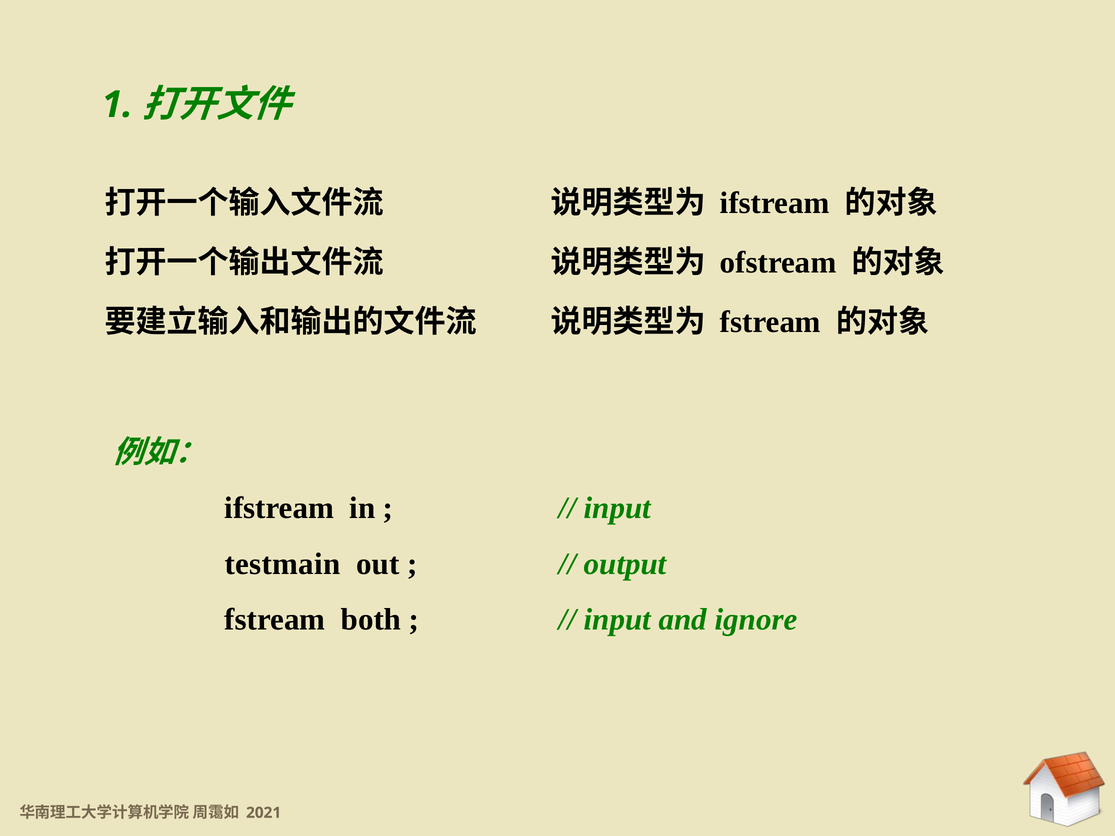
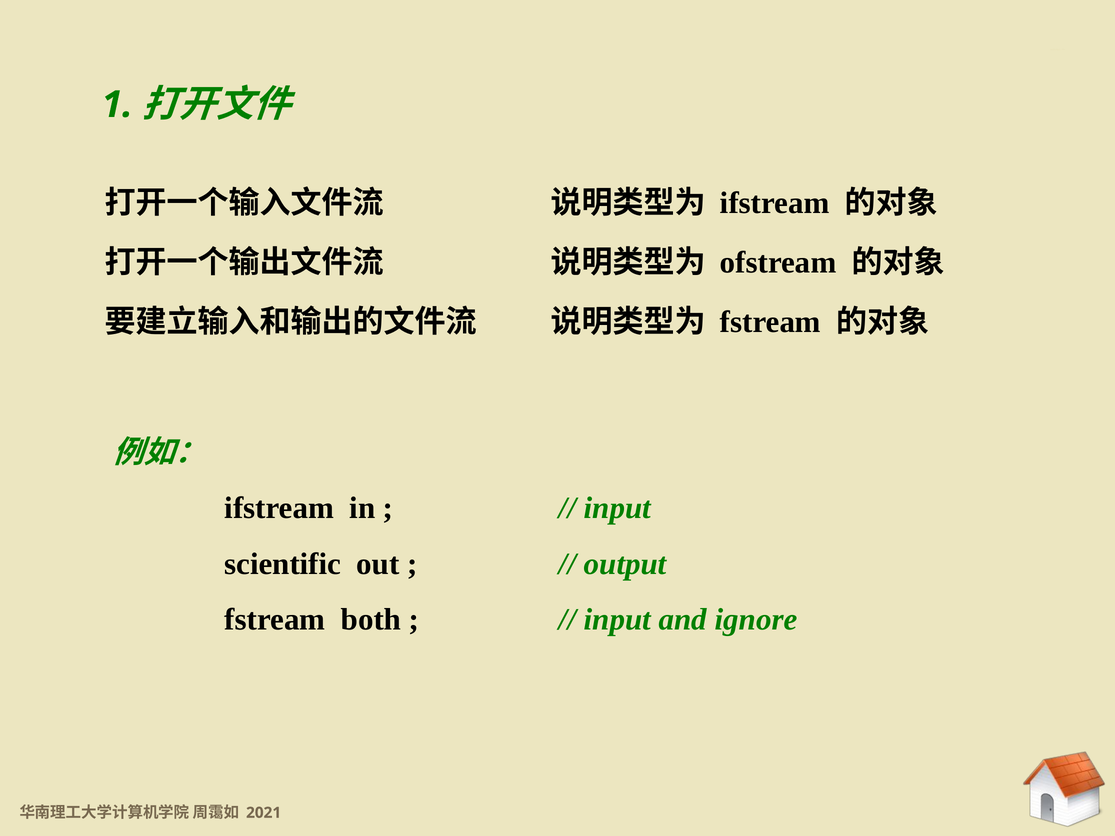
testmain: testmain -> scientific
